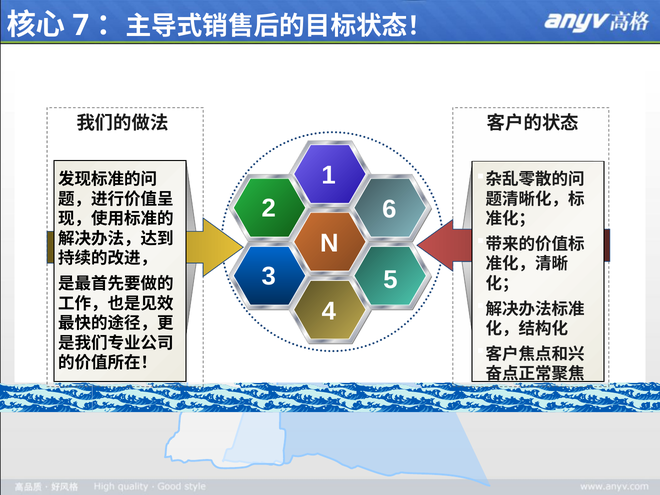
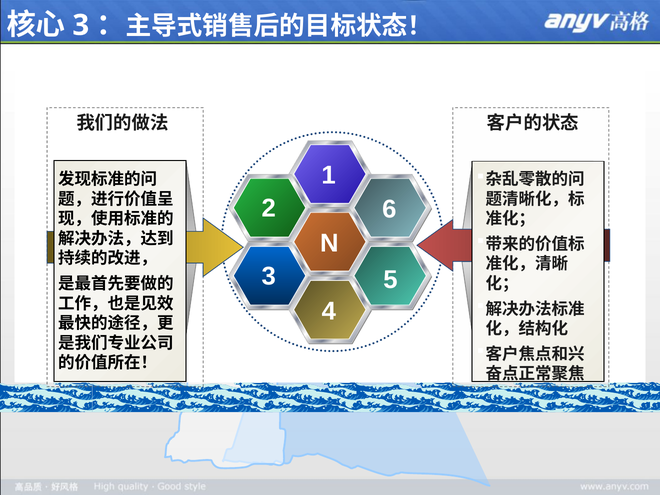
7 at (81, 25): 7 -> 3
